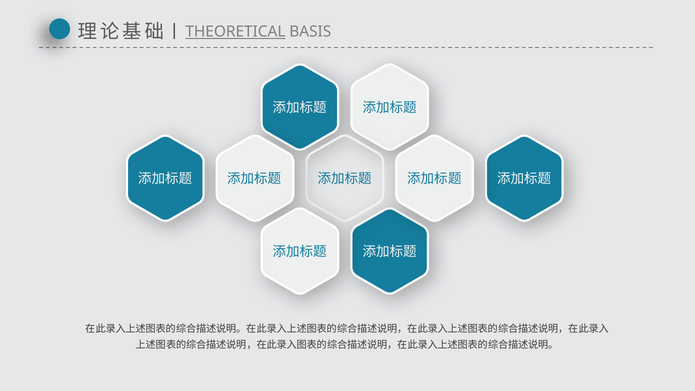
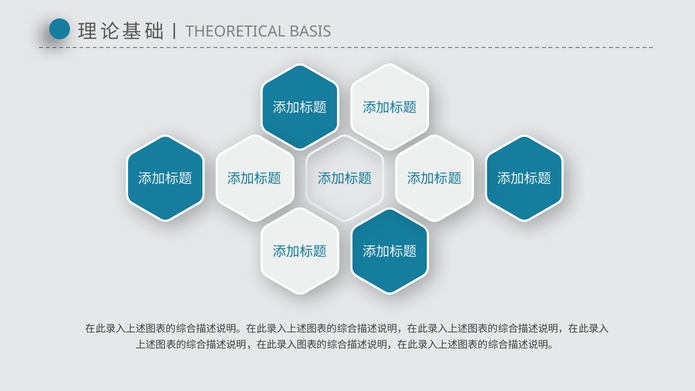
THEORETICAL underline: present -> none
